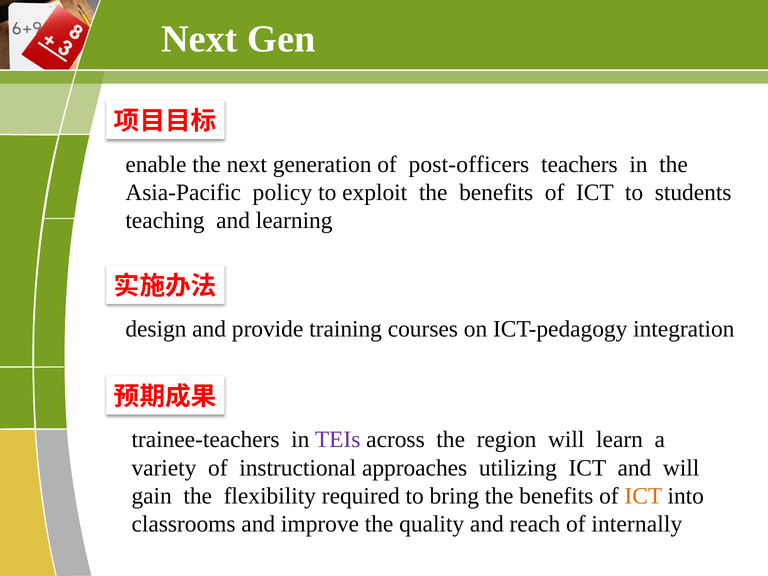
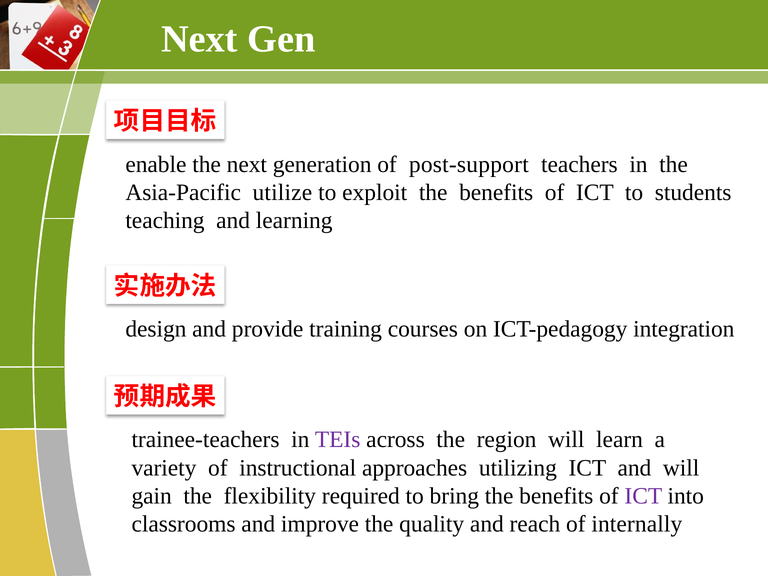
post-officers: post-officers -> post-support
policy: policy -> utilize
ICT at (643, 496) colour: orange -> purple
